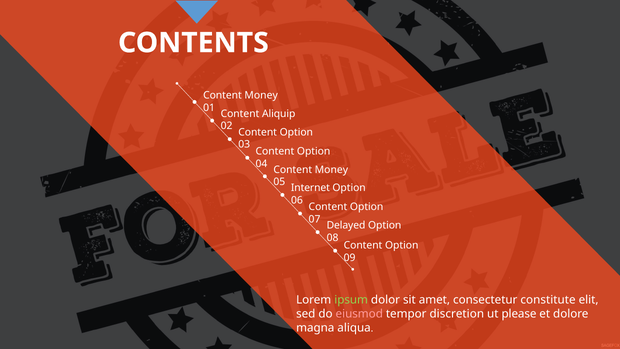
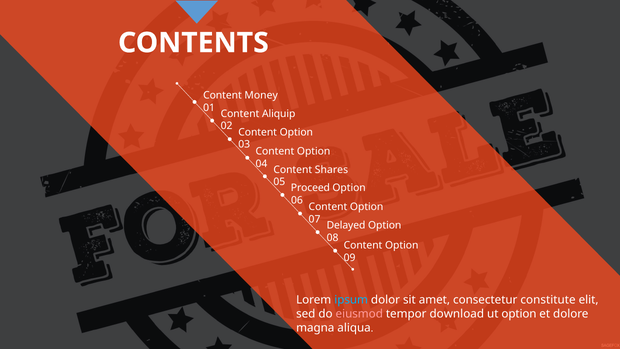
Money at (331, 170): Money -> Shares
Internet: Internet -> Proceed
ipsum colour: light green -> light blue
discretion: discretion -> download
ut please: please -> option
